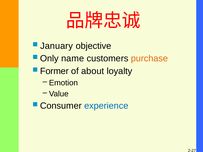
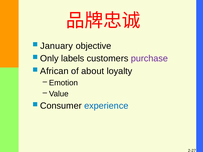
name: name -> labels
purchase colour: orange -> purple
Former: Former -> African
